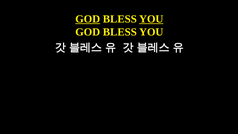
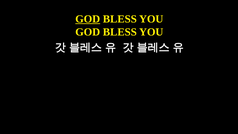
YOU at (151, 19) underline: present -> none
